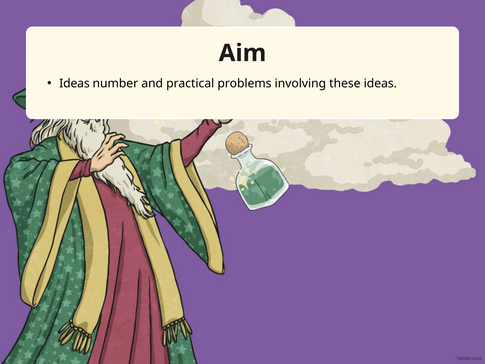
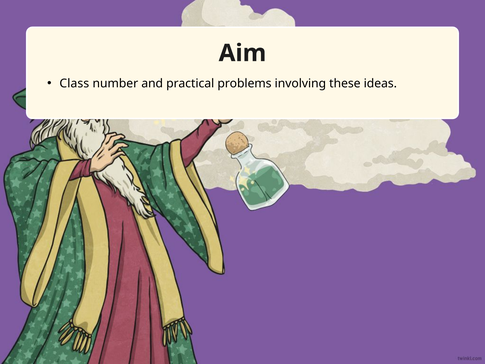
Ideas at (74, 83): Ideas -> Class
